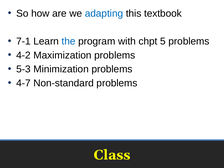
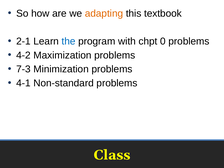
adapting colour: blue -> orange
7-1: 7-1 -> 2-1
5: 5 -> 0
5-3: 5-3 -> 7-3
4-7: 4-7 -> 4-1
